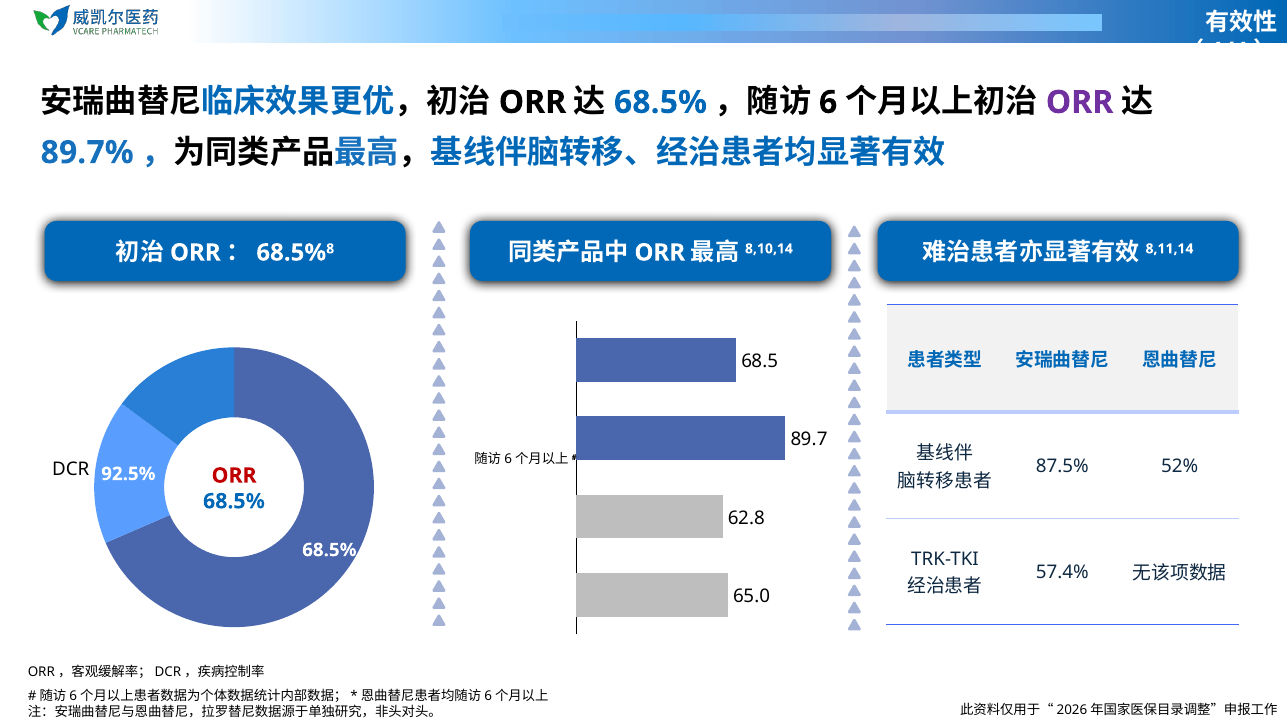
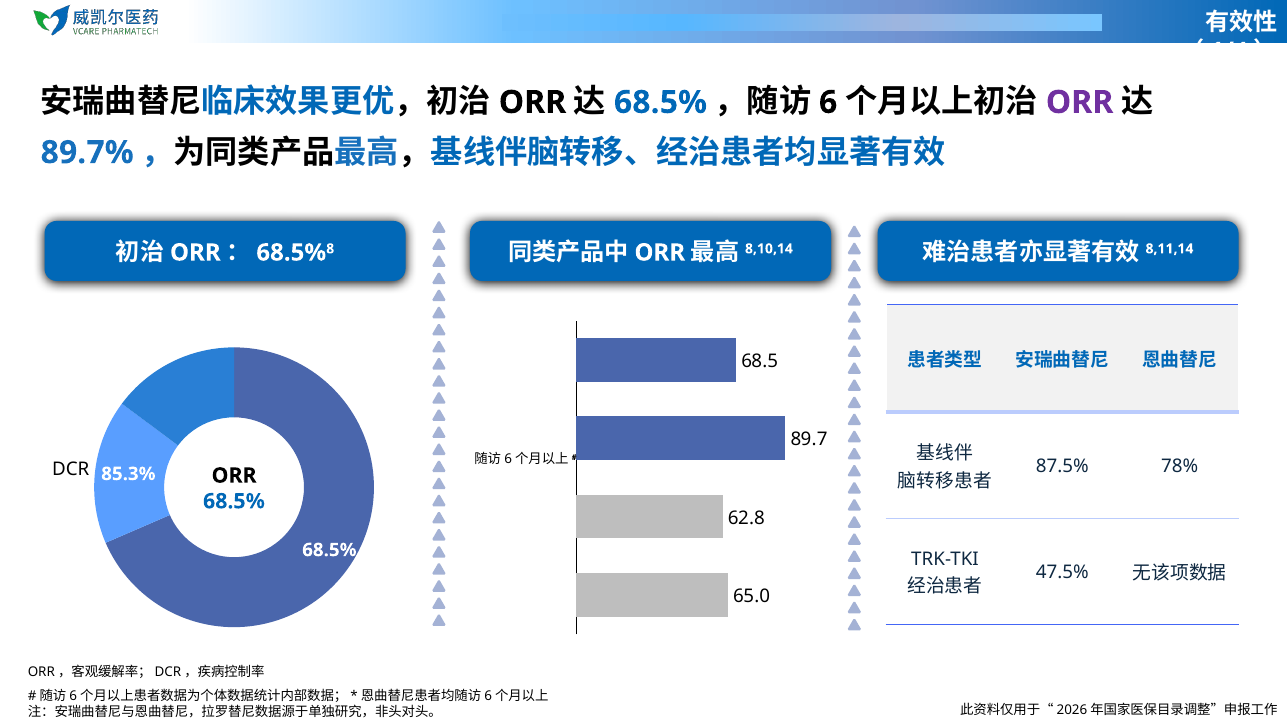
52%: 52% -> 78%
ORR at (234, 476) colour: red -> black
92.5%: 92.5% -> 85.3%
57.4%: 57.4% -> 47.5%
